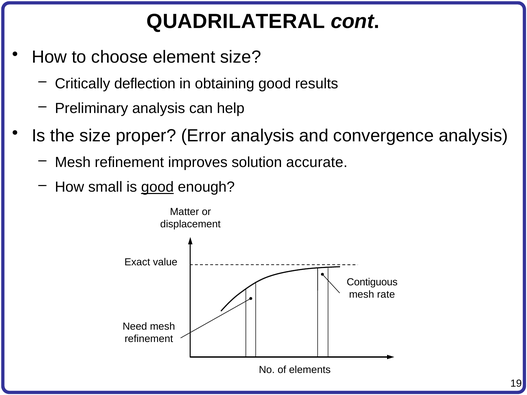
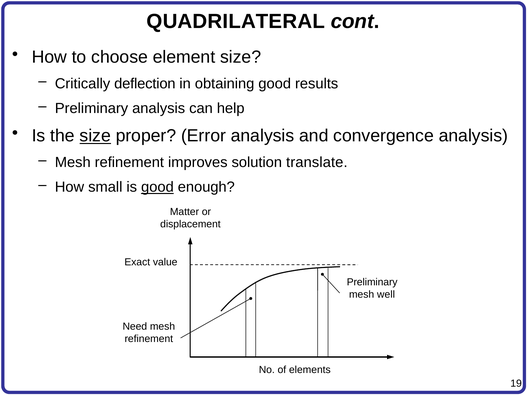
size at (95, 136) underline: none -> present
accurate: accurate -> translate
Contiguous at (372, 282): Contiguous -> Preliminary
rate: rate -> well
